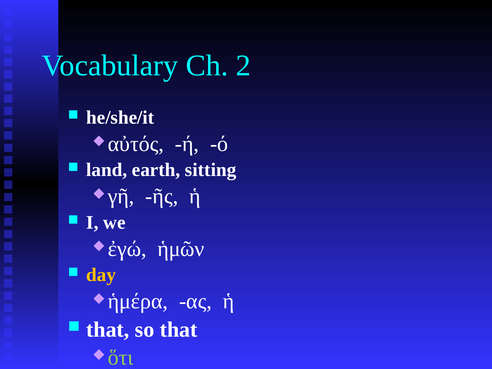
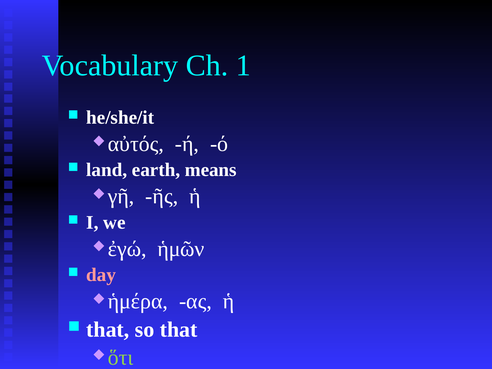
2: 2 -> 1
sitting: sitting -> means
day colour: yellow -> pink
